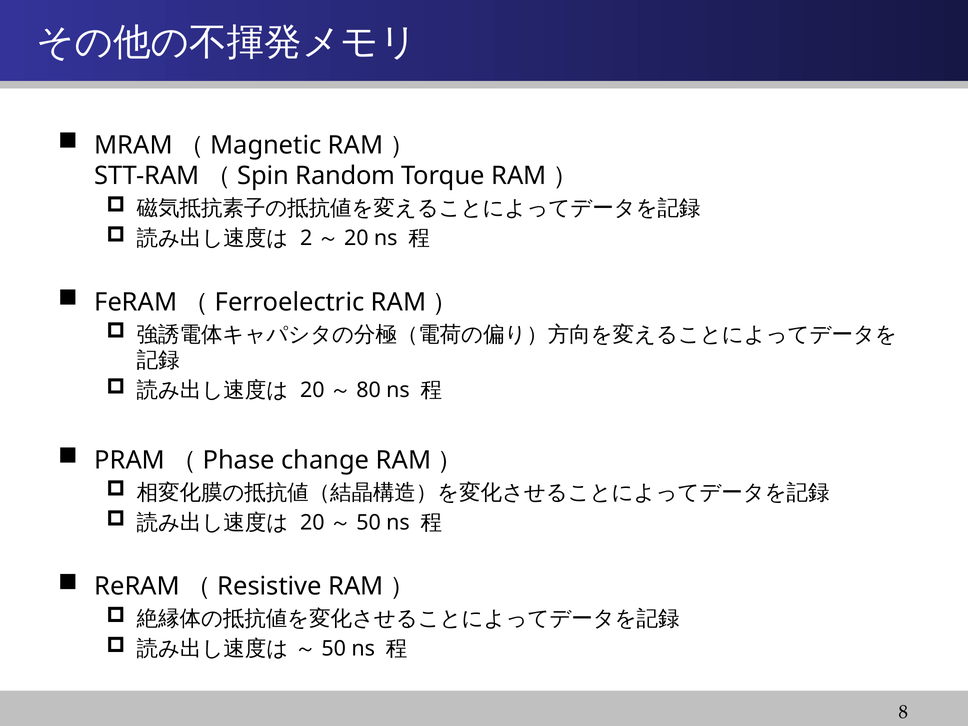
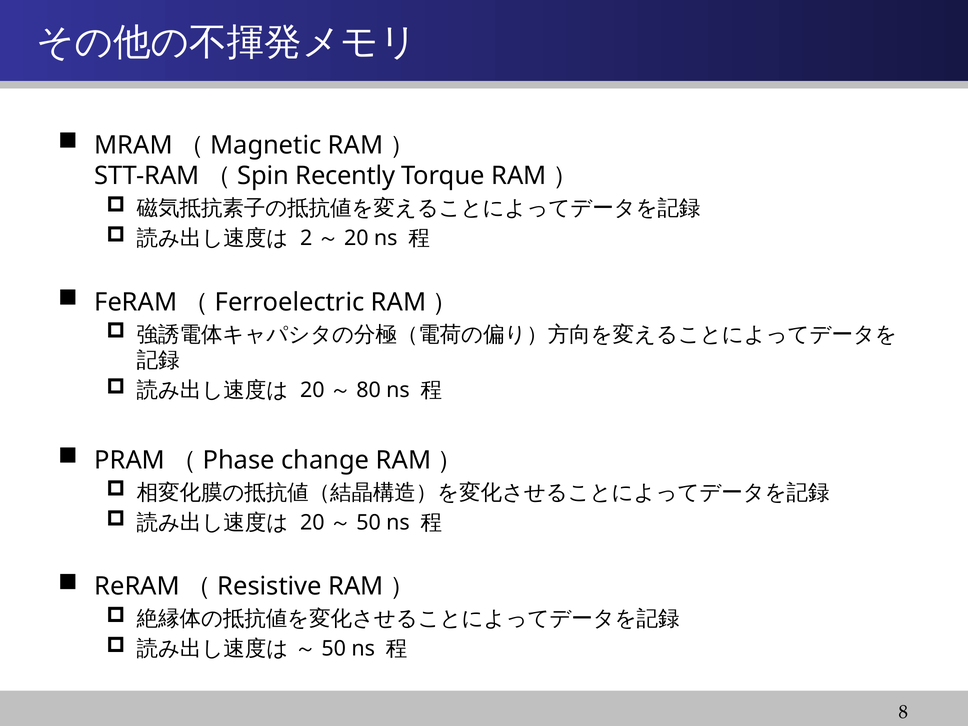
Random: Random -> Recently
